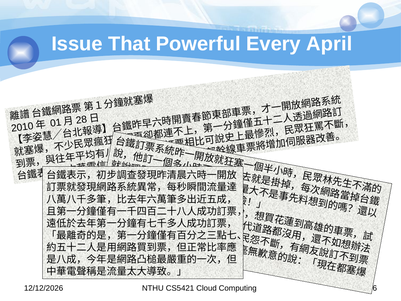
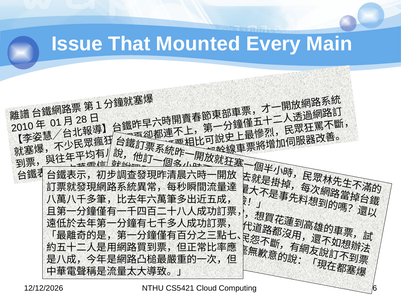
Powerful: Powerful -> Mounted
April: April -> Main
